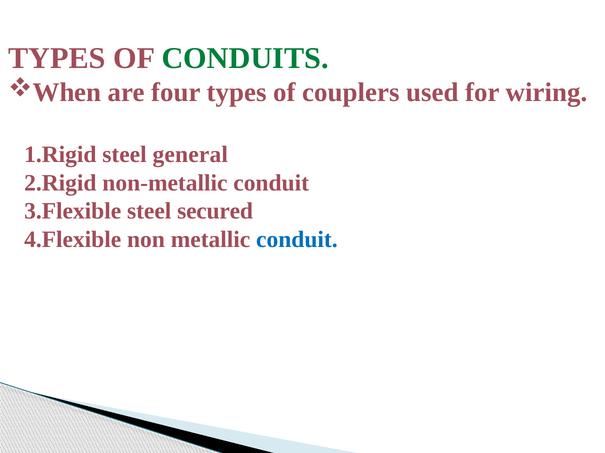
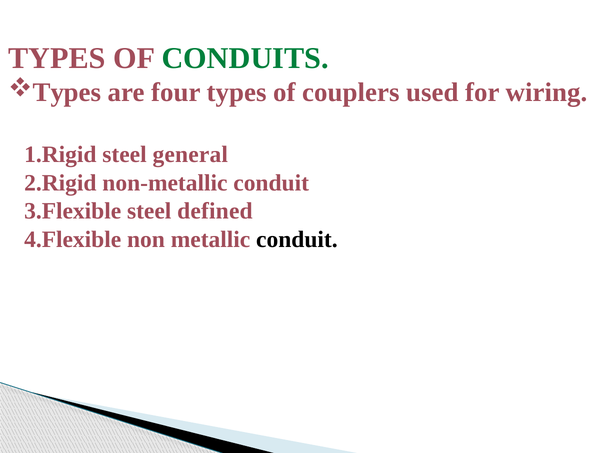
When at (67, 93): When -> Types
secured: secured -> defined
conduit at (297, 240) colour: blue -> black
